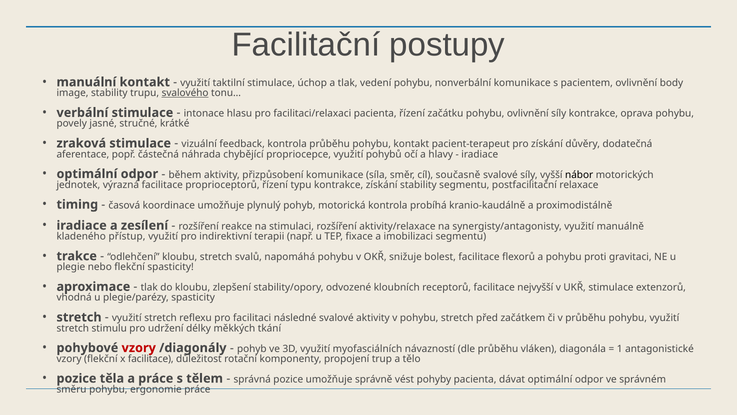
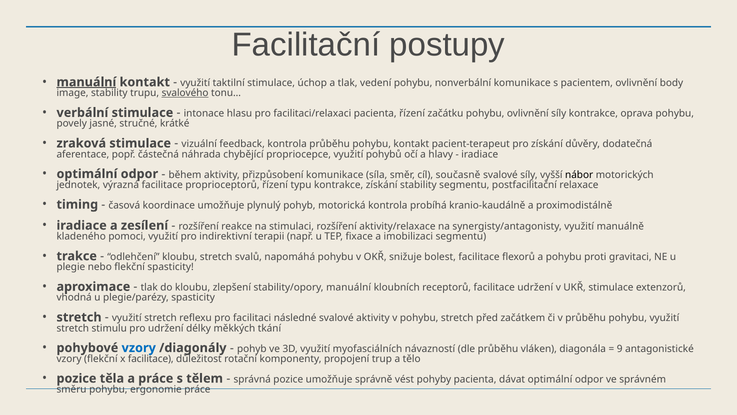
manuální at (86, 82) underline: none -> present
přístup: přístup -> pomoci
stability/opory odvozené: odvozené -> manuální
facilitace nejvyšší: nejvyšší -> udržení
vzory at (139, 348) colour: red -> blue
1: 1 -> 9
